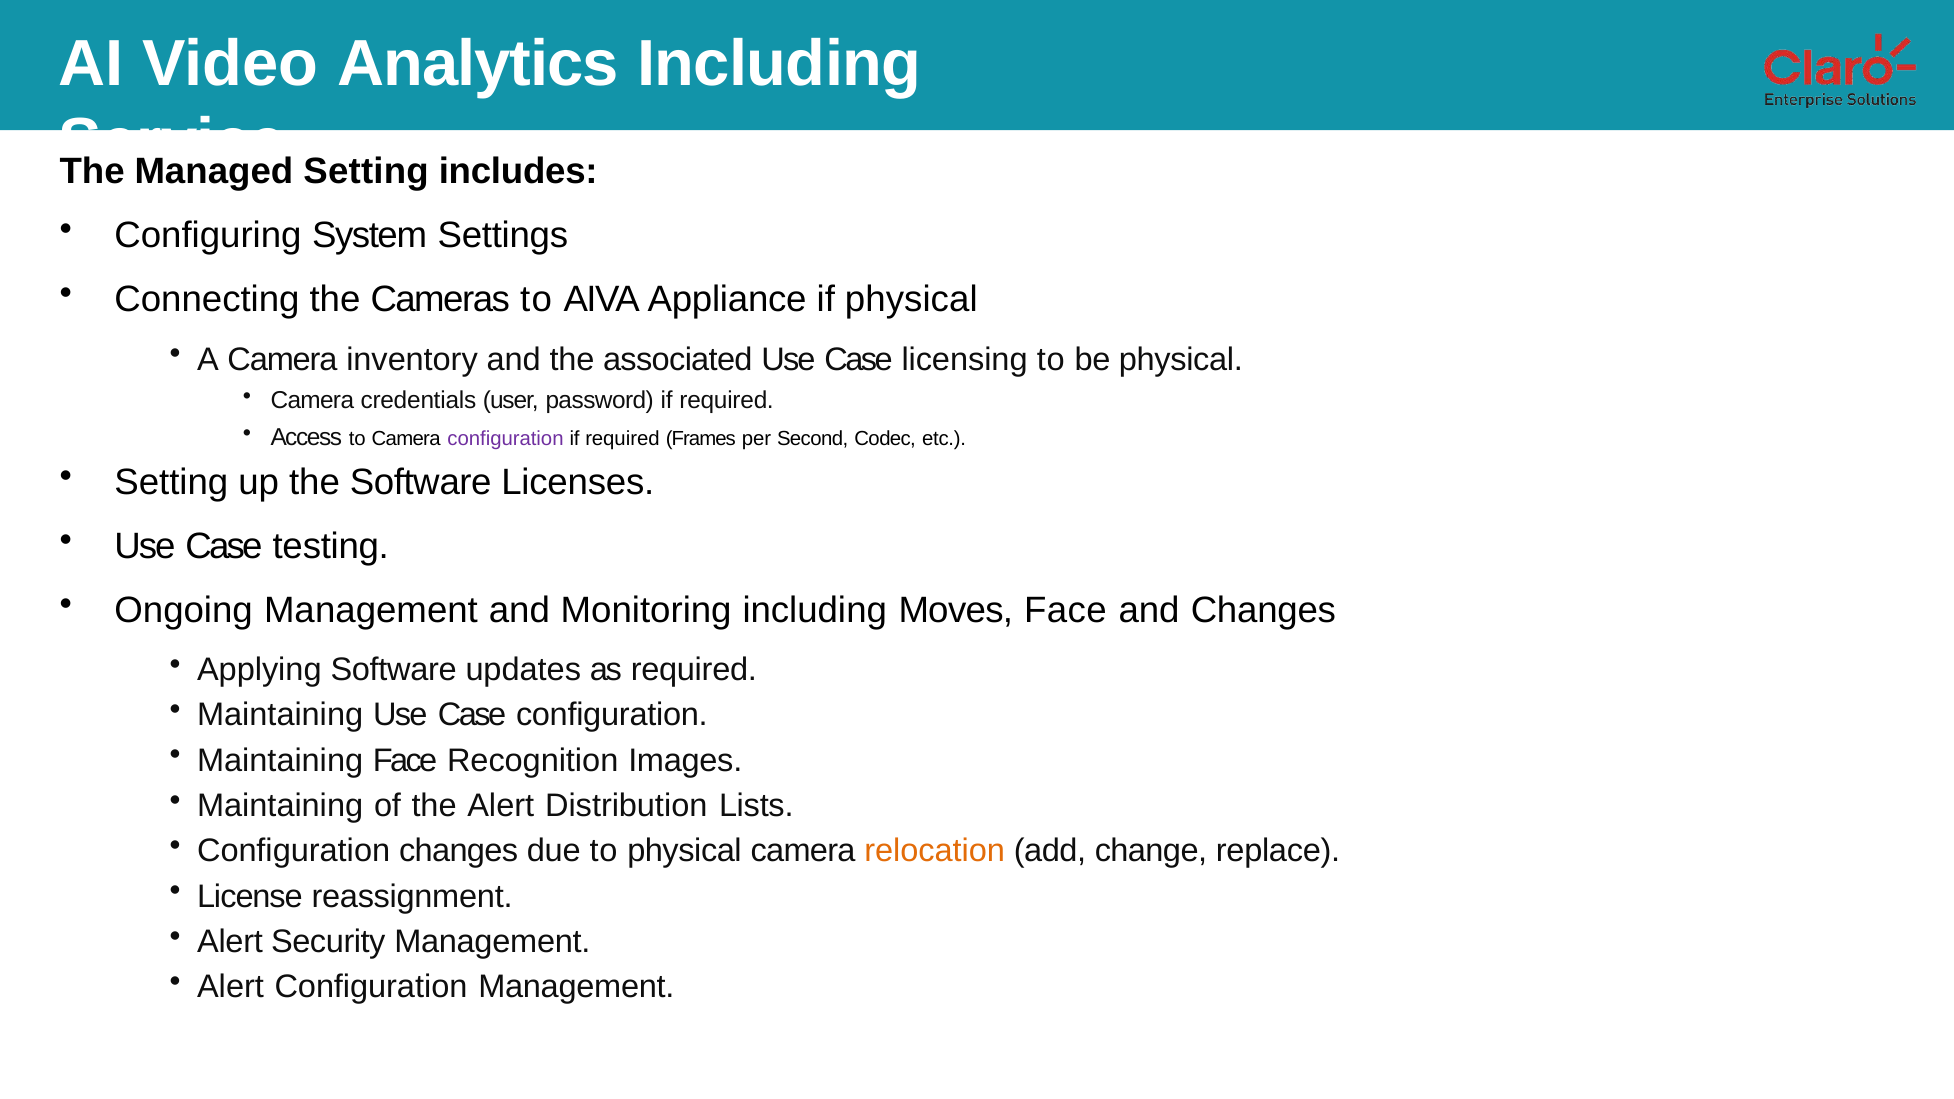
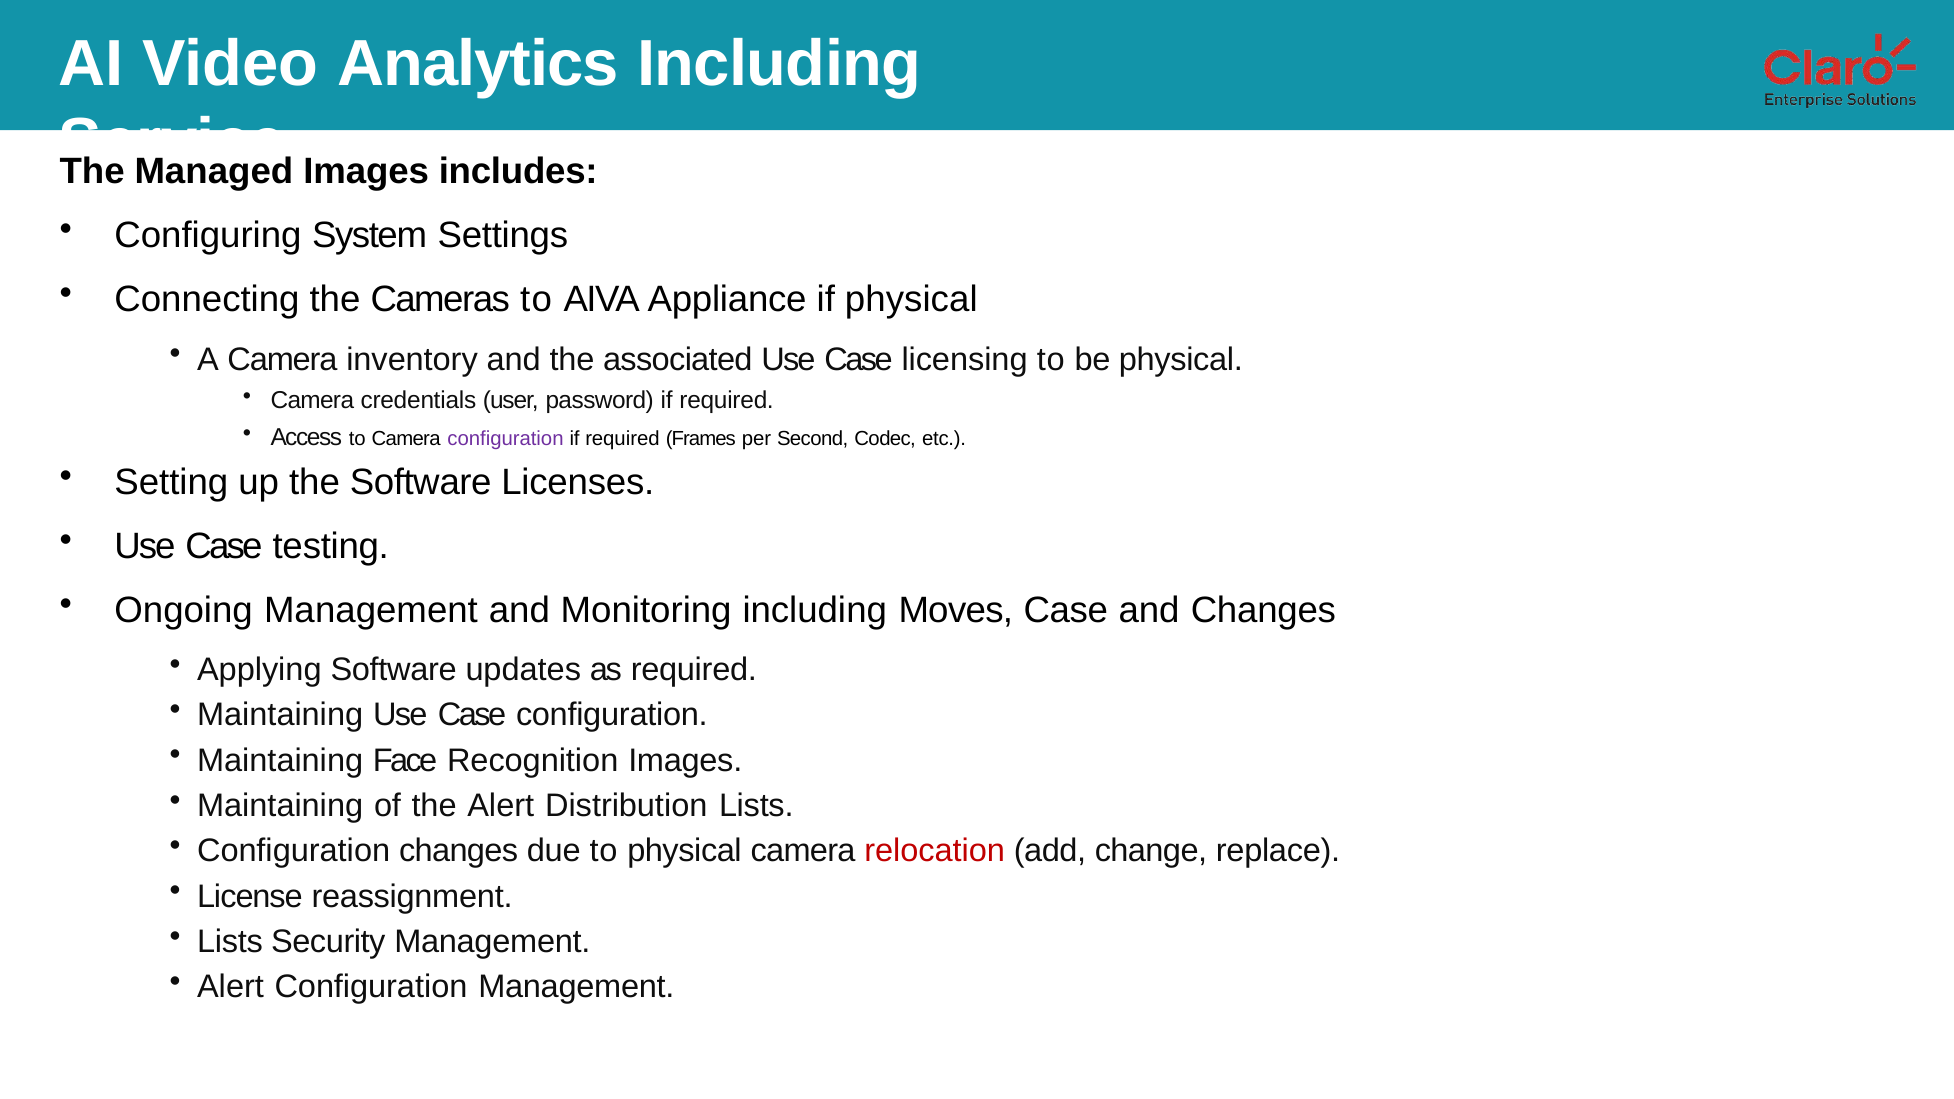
Setting at (366, 172): Setting -> Images
Moves Face: Face -> Case
relocation colour: orange -> red
Alert at (230, 942): Alert -> Lists
